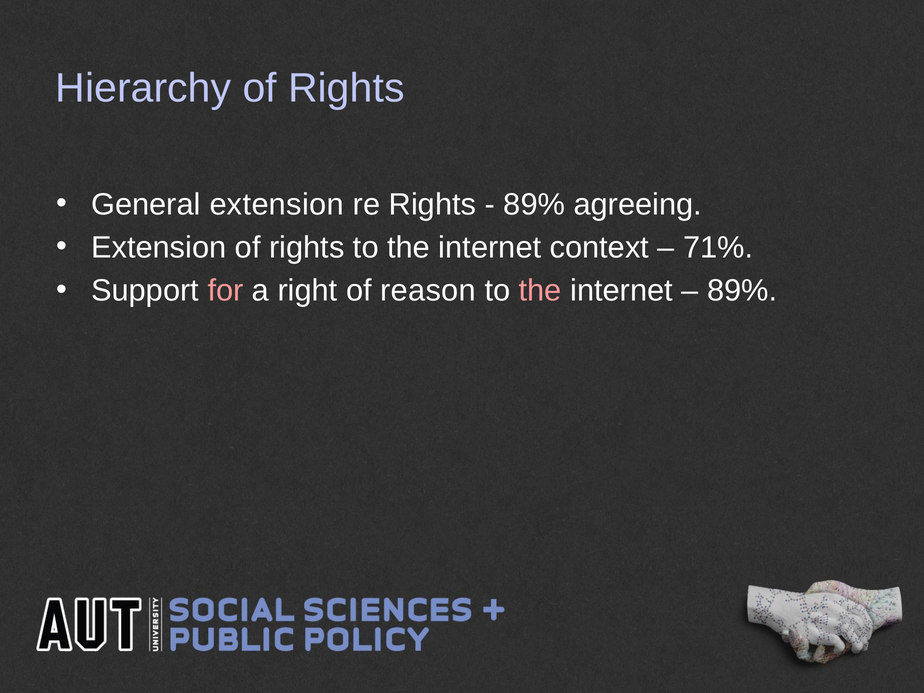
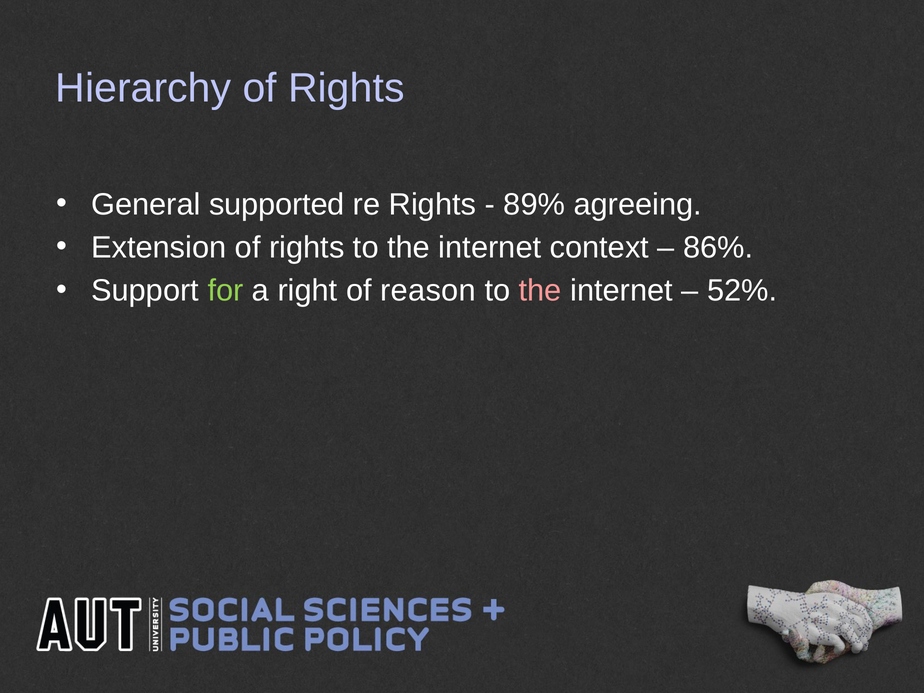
General extension: extension -> supported
71%: 71% -> 86%
for colour: pink -> light green
89% at (742, 291): 89% -> 52%
